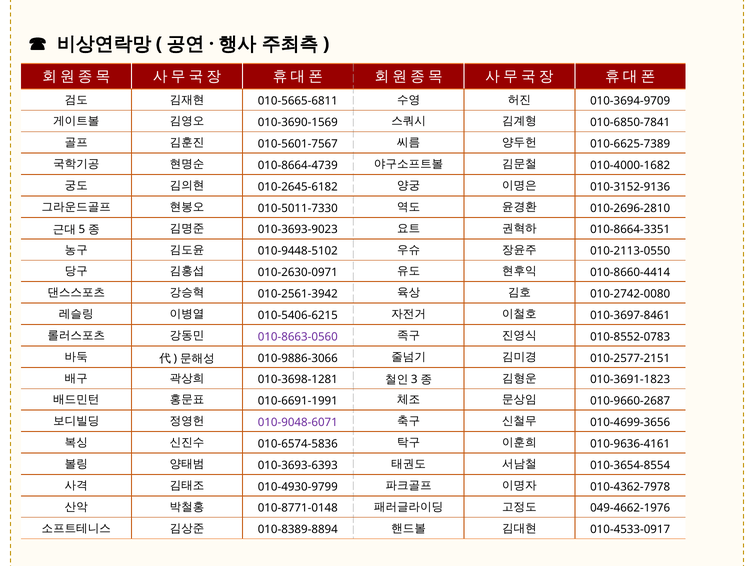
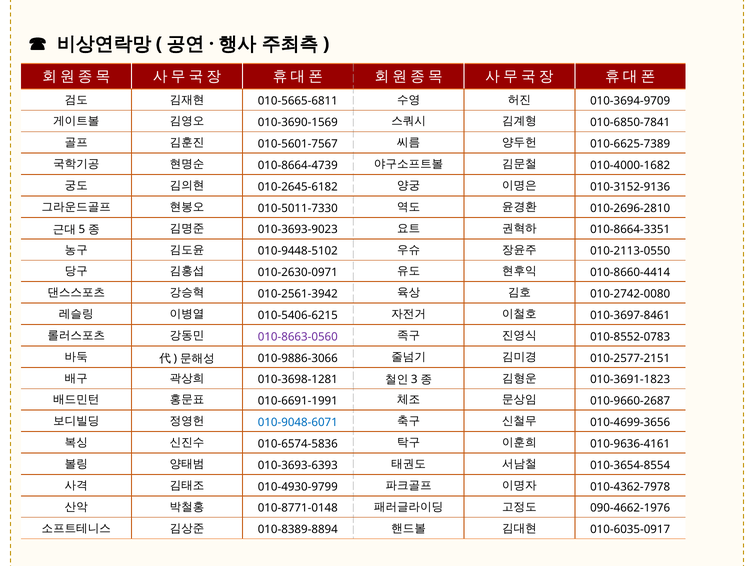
010-9048-6071 colour: purple -> blue
049-4662-1976: 049-4662-1976 -> 090-4662-1976
010-4533-0917: 010-4533-0917 -> 010-6035-0917
